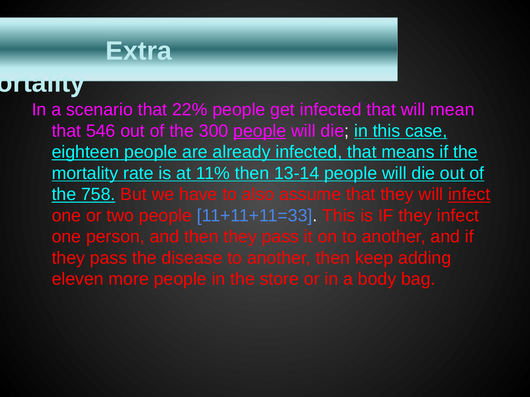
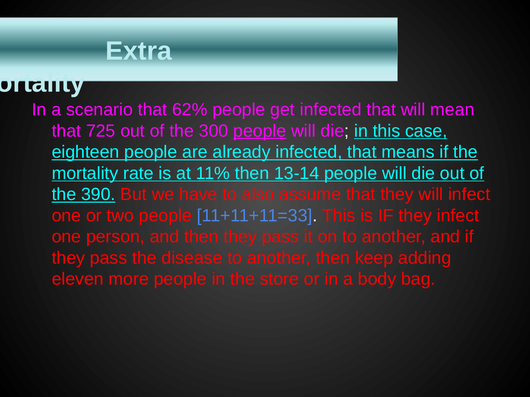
22%: 22% -> 62%
546: 546 -> 725
758: 758 -> 390
infect at (469, 195) underline: present -> none
